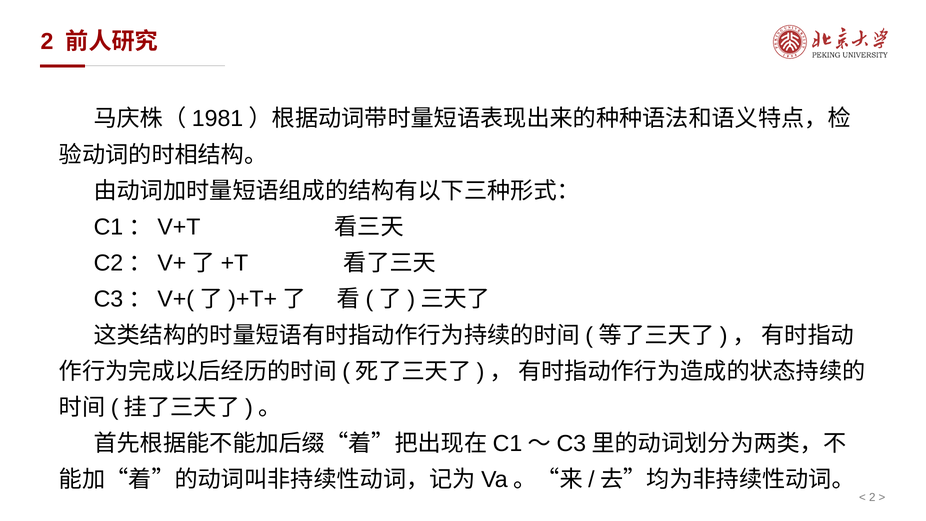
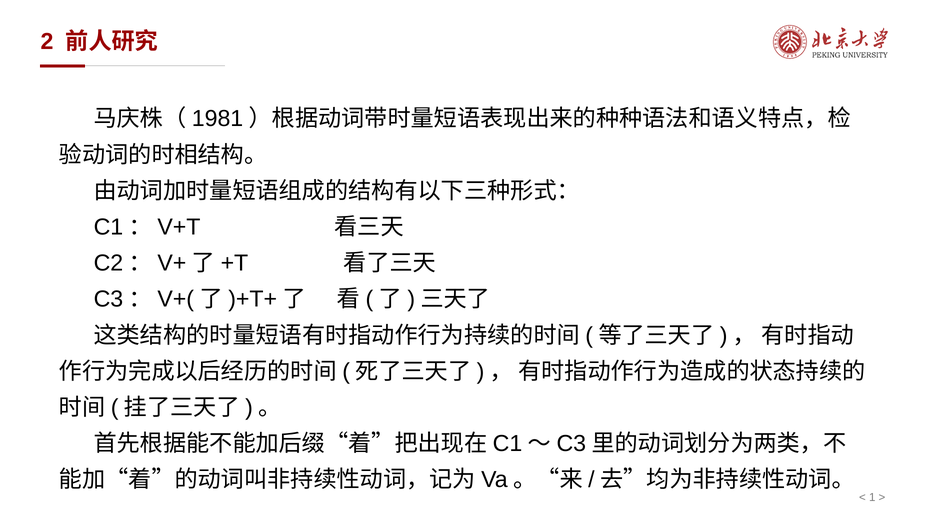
2 at (872, 498): 2 -> 1
